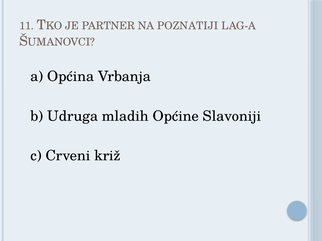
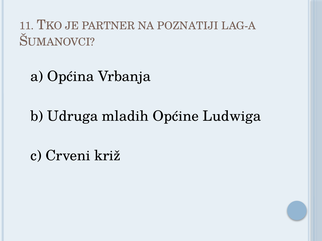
Slavoniji: Slavoniji -> Ludwiga
